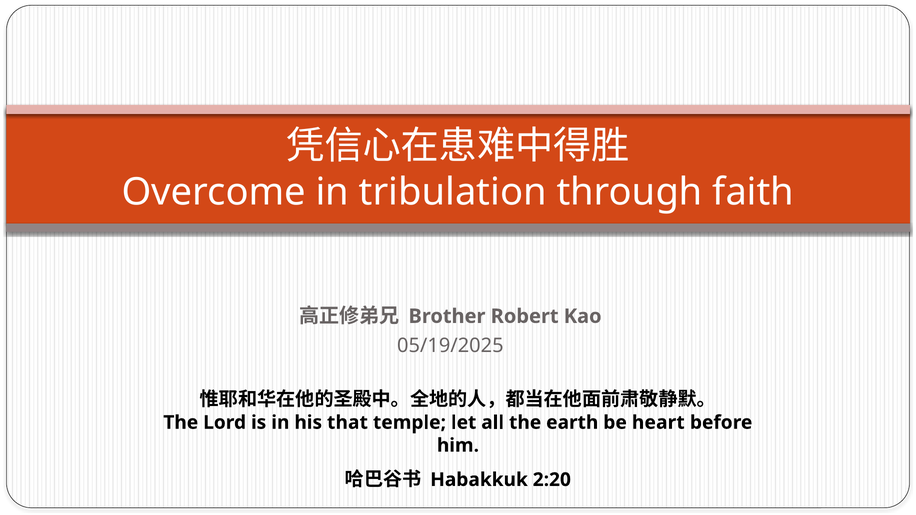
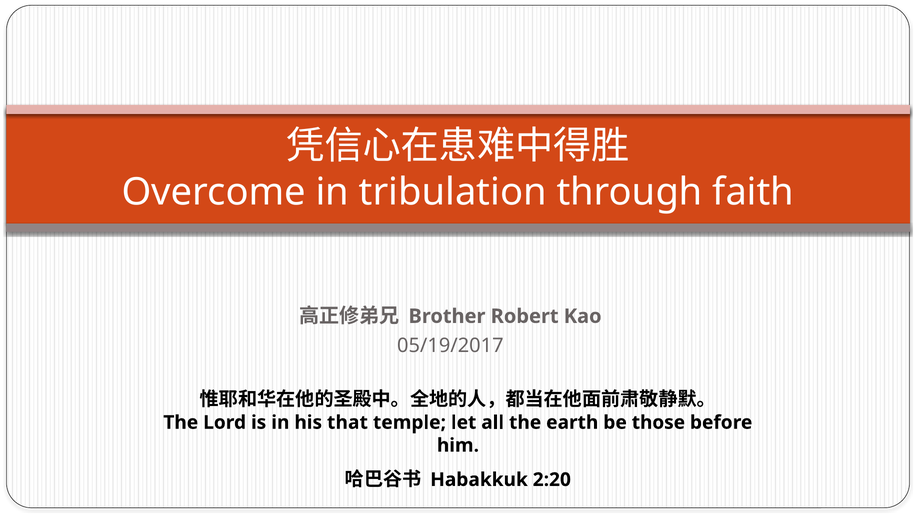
05/19/2025: 05/19/2025 -> 05/19/2017
heart: heart -> those
